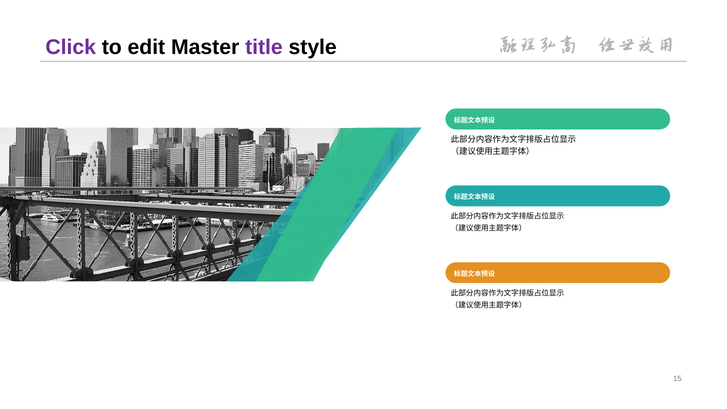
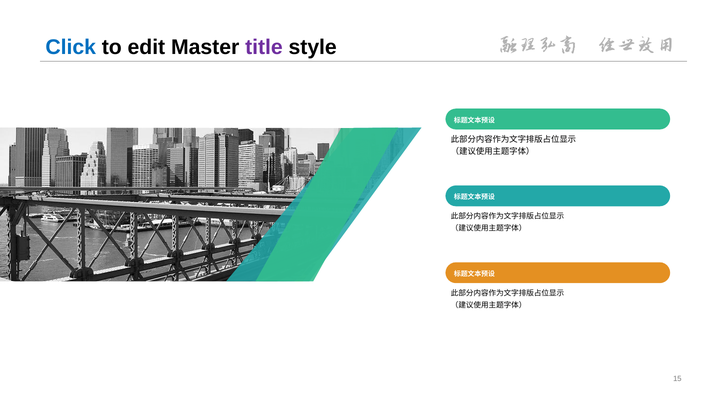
Click colour: purple -> blue
